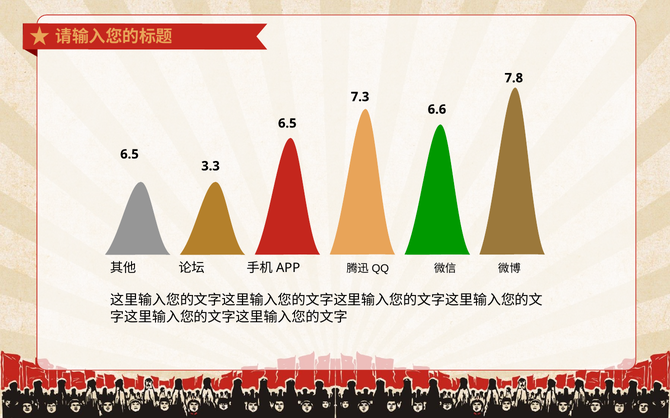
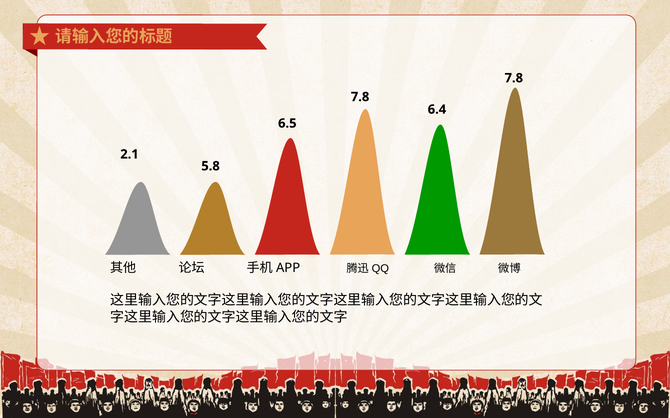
7.3 at (360, 97): 7.3 -> 7.8
6.6: 6.6 -> 6.4
6.5 at (129, 154): 6.5 -> 2.1
3.3: 3.3 -> 5.8
